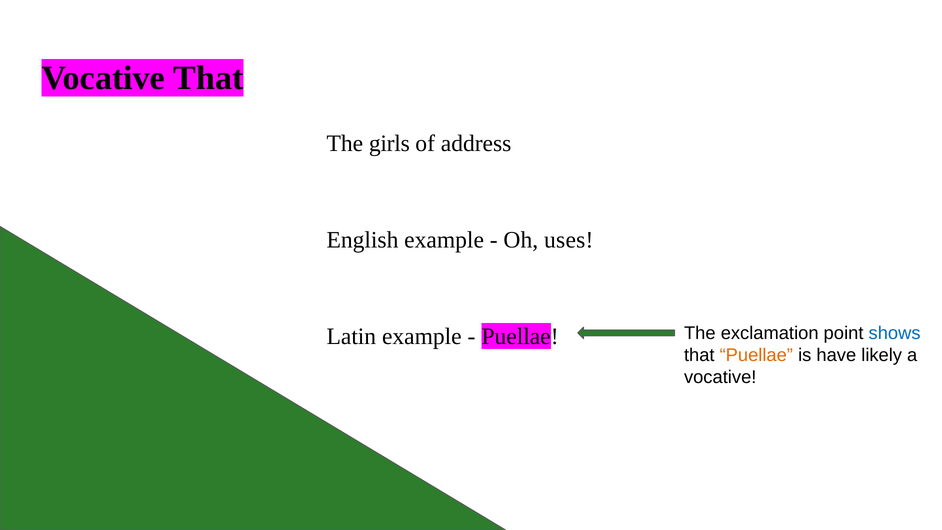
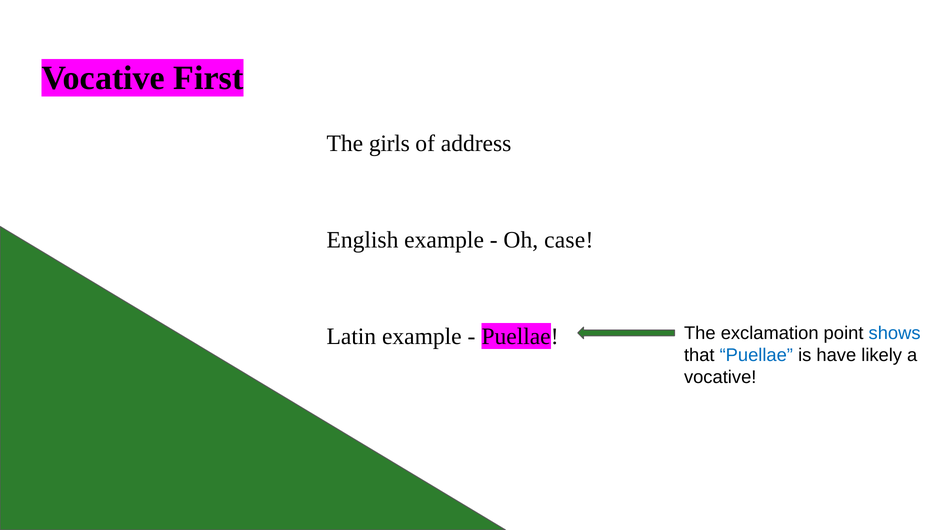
Vocative That: That -> First
uses: uses -> case
Puellae at (756, 355) colour: orange -> blue
